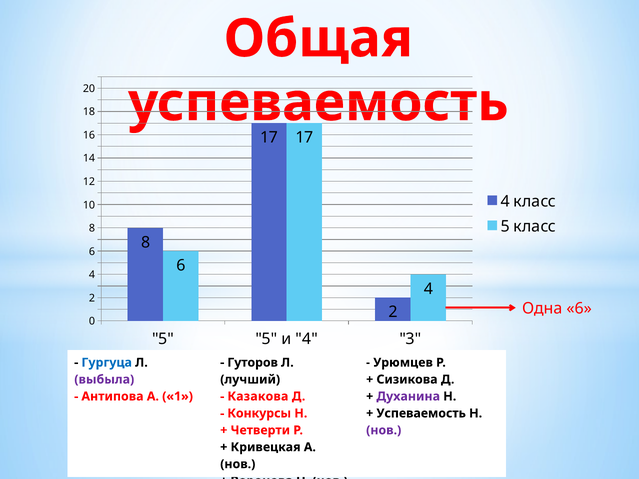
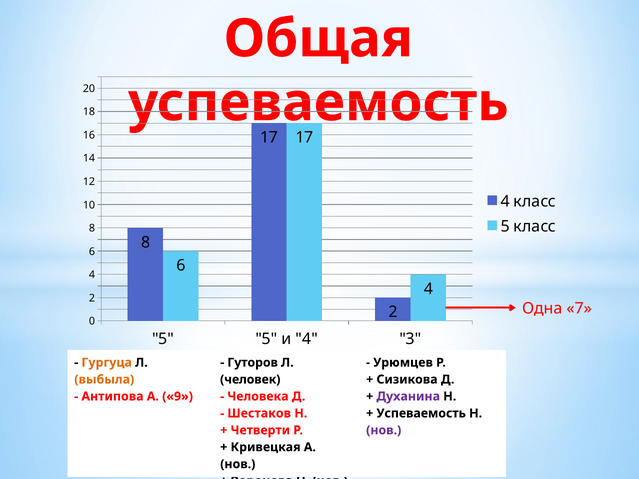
Одна 6: 6 -> 7
Гургуца colour: blue -> orange
выбыла colour: purple -> orange
лучший: лучший -> человек
А 1: 1 -> 9
Казакова: Казакова -> Человека
Конкурсы: Конкурсы -> Шестаков
